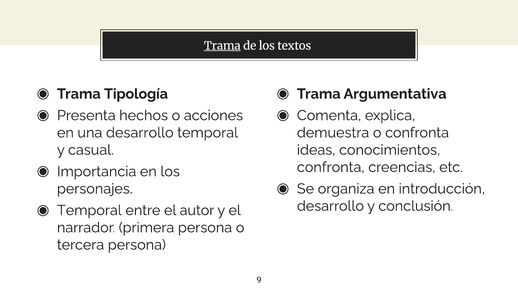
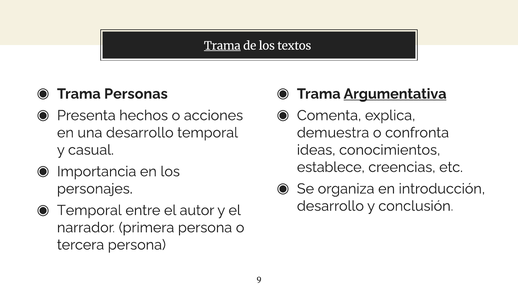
Tipología: Tipología -> Personas
Argumentativa underline: none -> present
confronta at (331, 167): confronta -> establece
